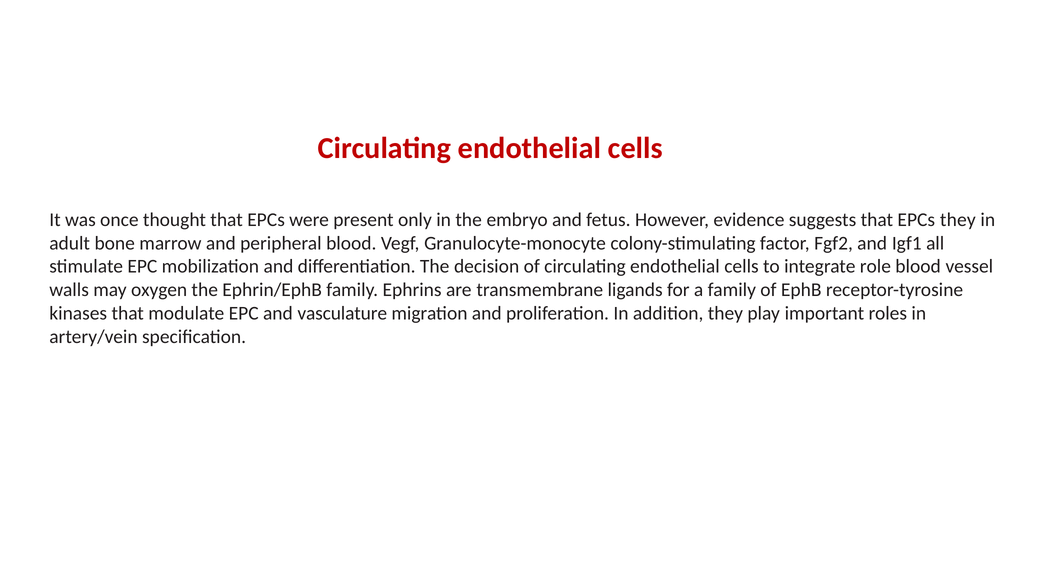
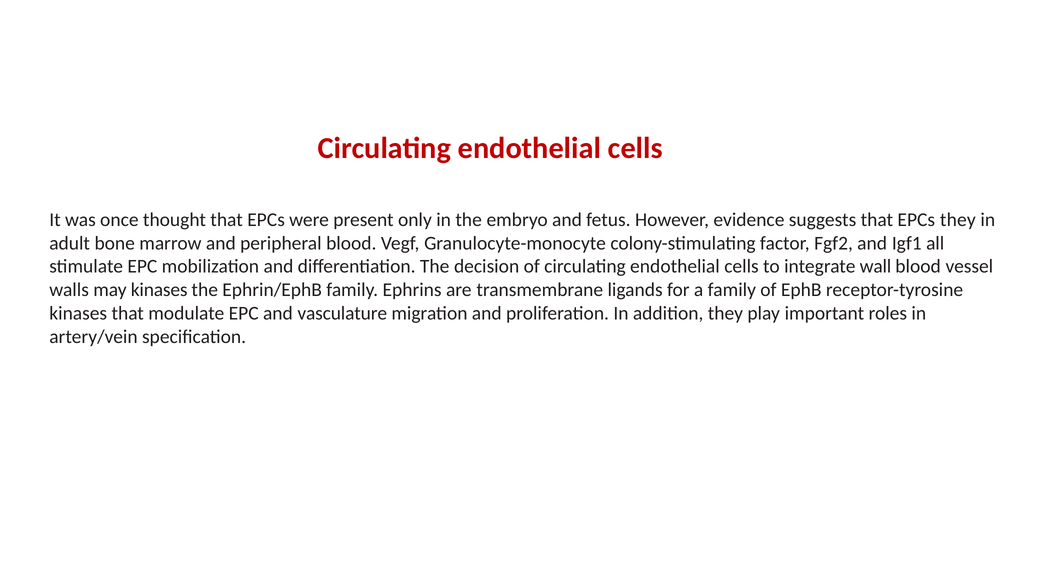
role: role -> wall
may oxygen: oxygen -> kinases
